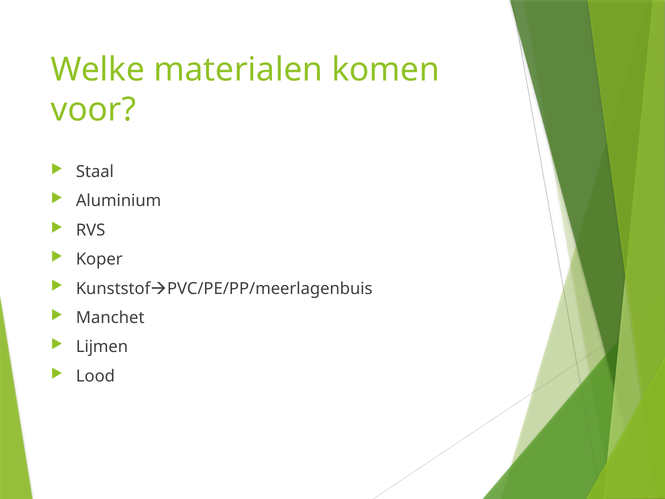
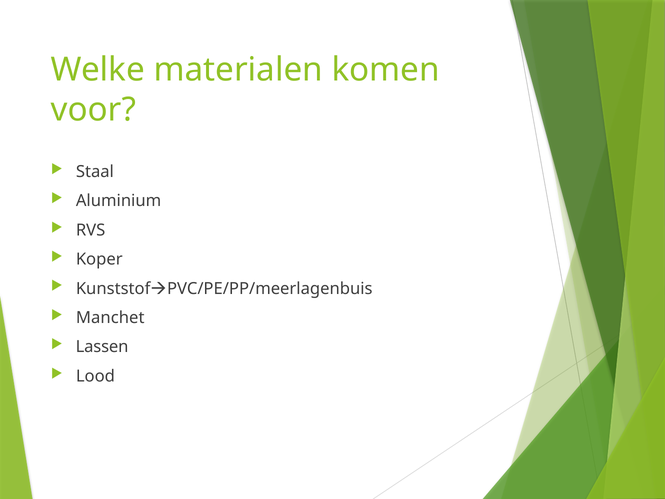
Lijmen: Lijmen -> Lassen
